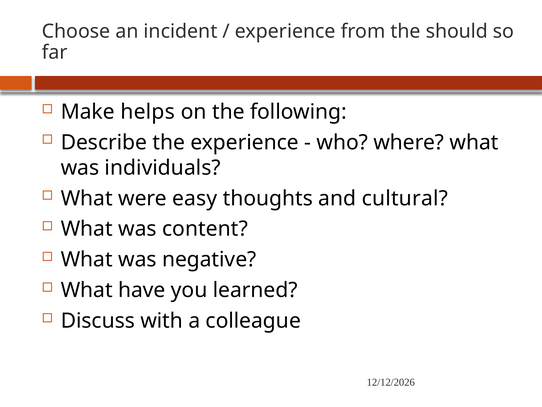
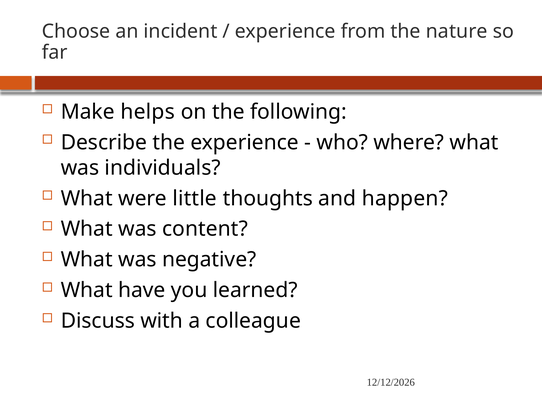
should: should -> nature
easy: easy -> little
cultural: cultural -> happen
